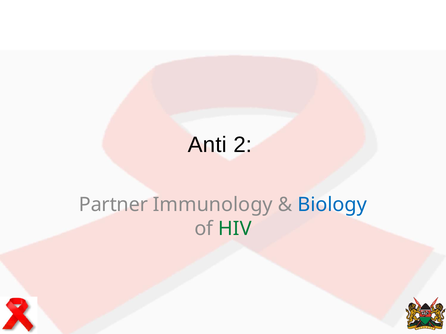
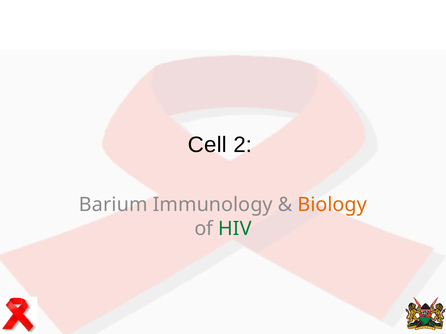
Anti: Anti -> Cell
Partner: Partner -> Barium
Biology colour: blue -> orange
